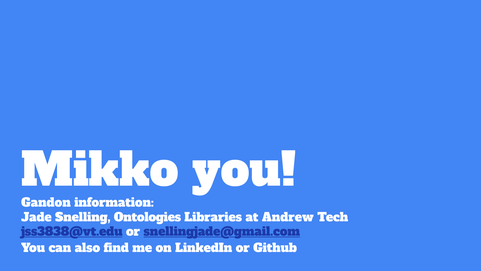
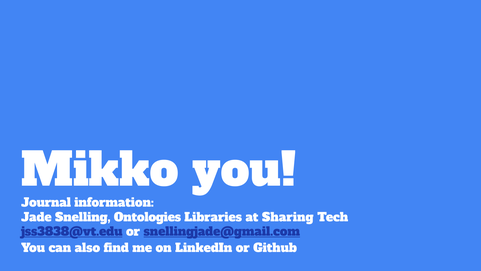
Gandon: Gandon -> Journal
Andrew: Andrew -> Sharing
